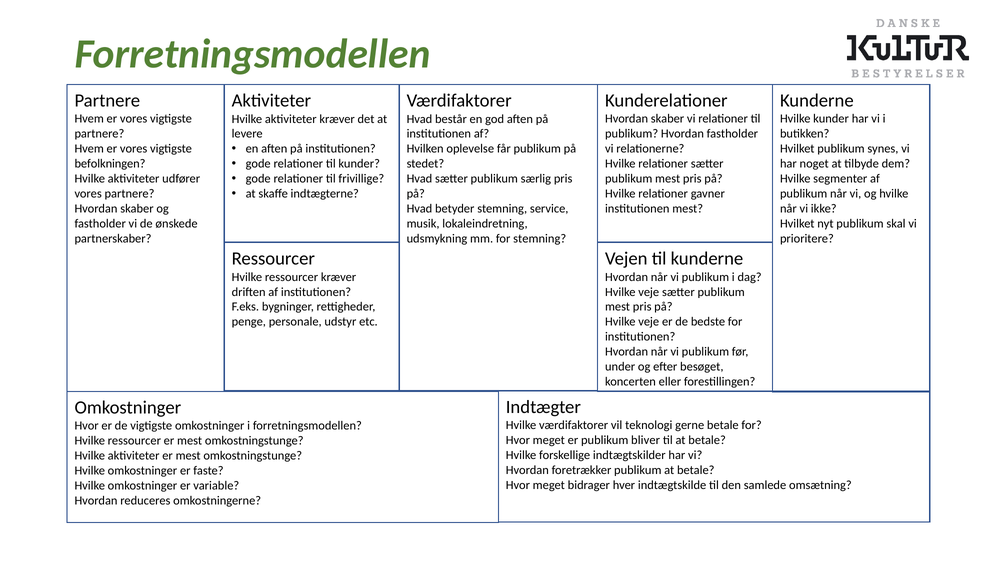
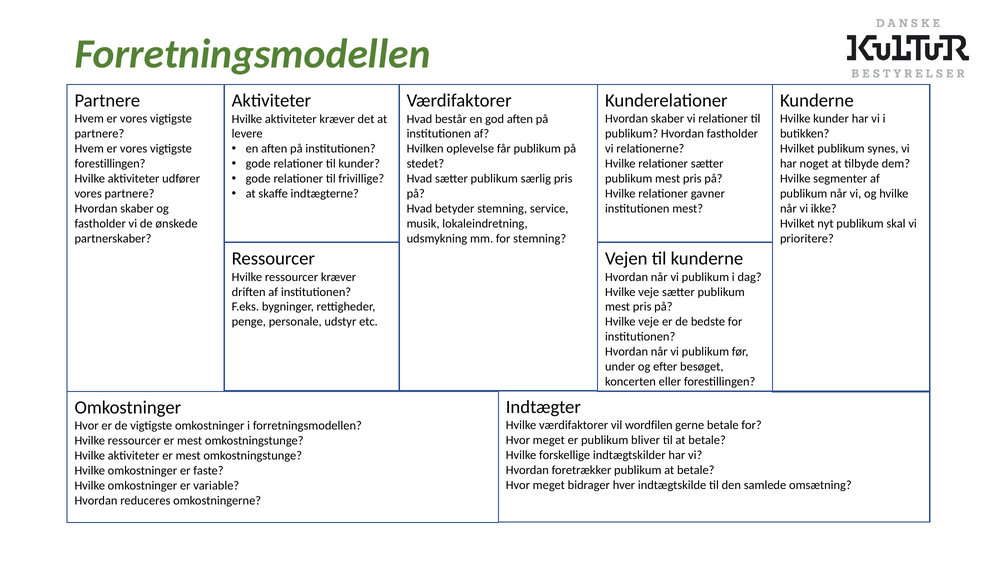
befolkningen at (110, 164): befolkningen -> forestillingen
teknologi: teknologi -> wordfilen
